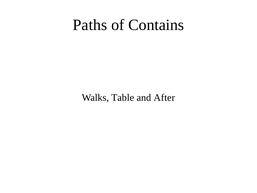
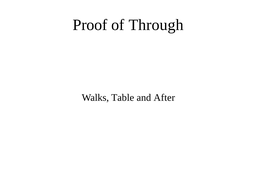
Paths: Paths -> Proof
Contains: Contains -> Through
